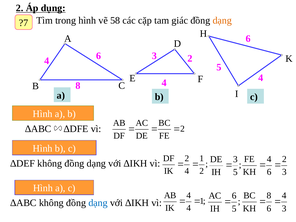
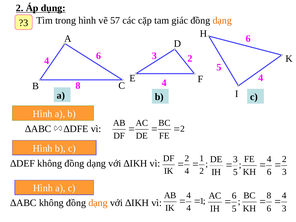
58: 58 -> 57
?7: ?7 -> ?3
dạng at (98, 203) colour: blue -> orange
